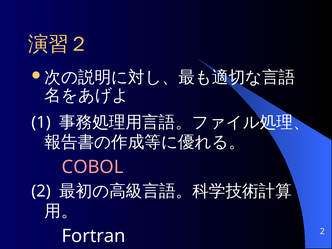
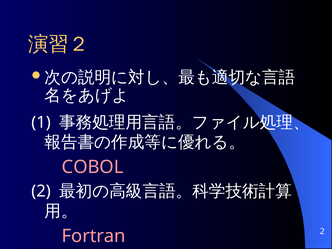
Fortran colour: white -> pink
